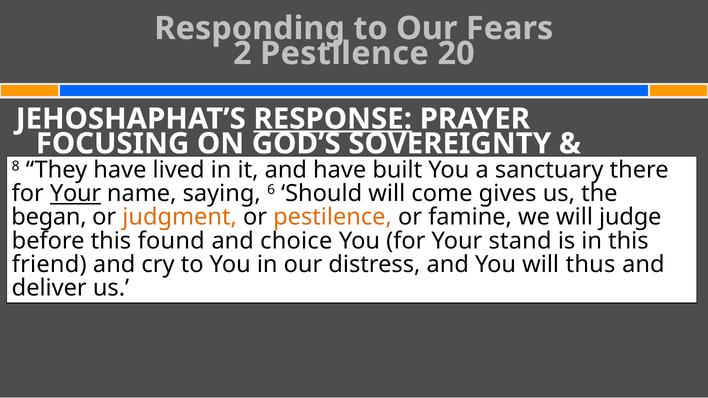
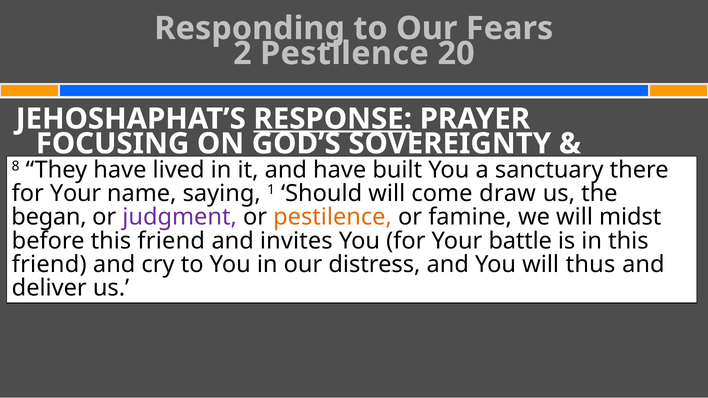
Your at (76, 194) underline: present -> none
6: 6 -> 1
gives: gives -> draw
judgment colour: orange -> purple
judge: judge -> midst
before this found: found -> friend
choice: choice -> invites
stand: stand -> battle
